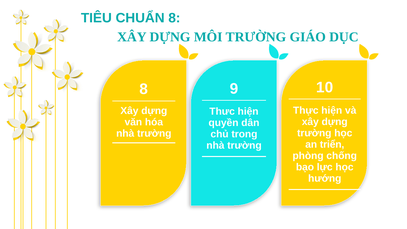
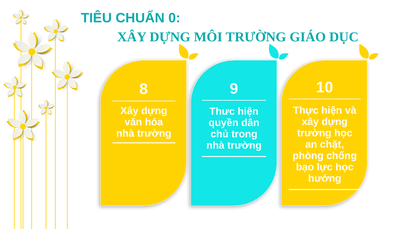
CHUẨN 8: 8 -> 0
triển: triển -> chặt
